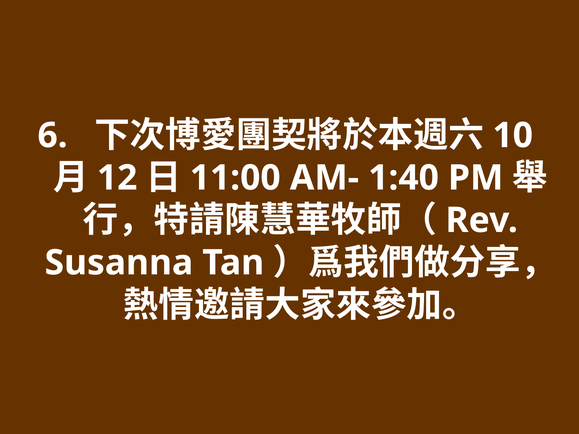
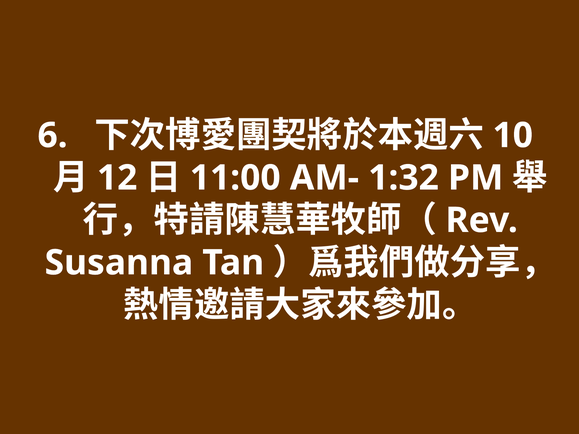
1:40: 1:40 -> 1:32
